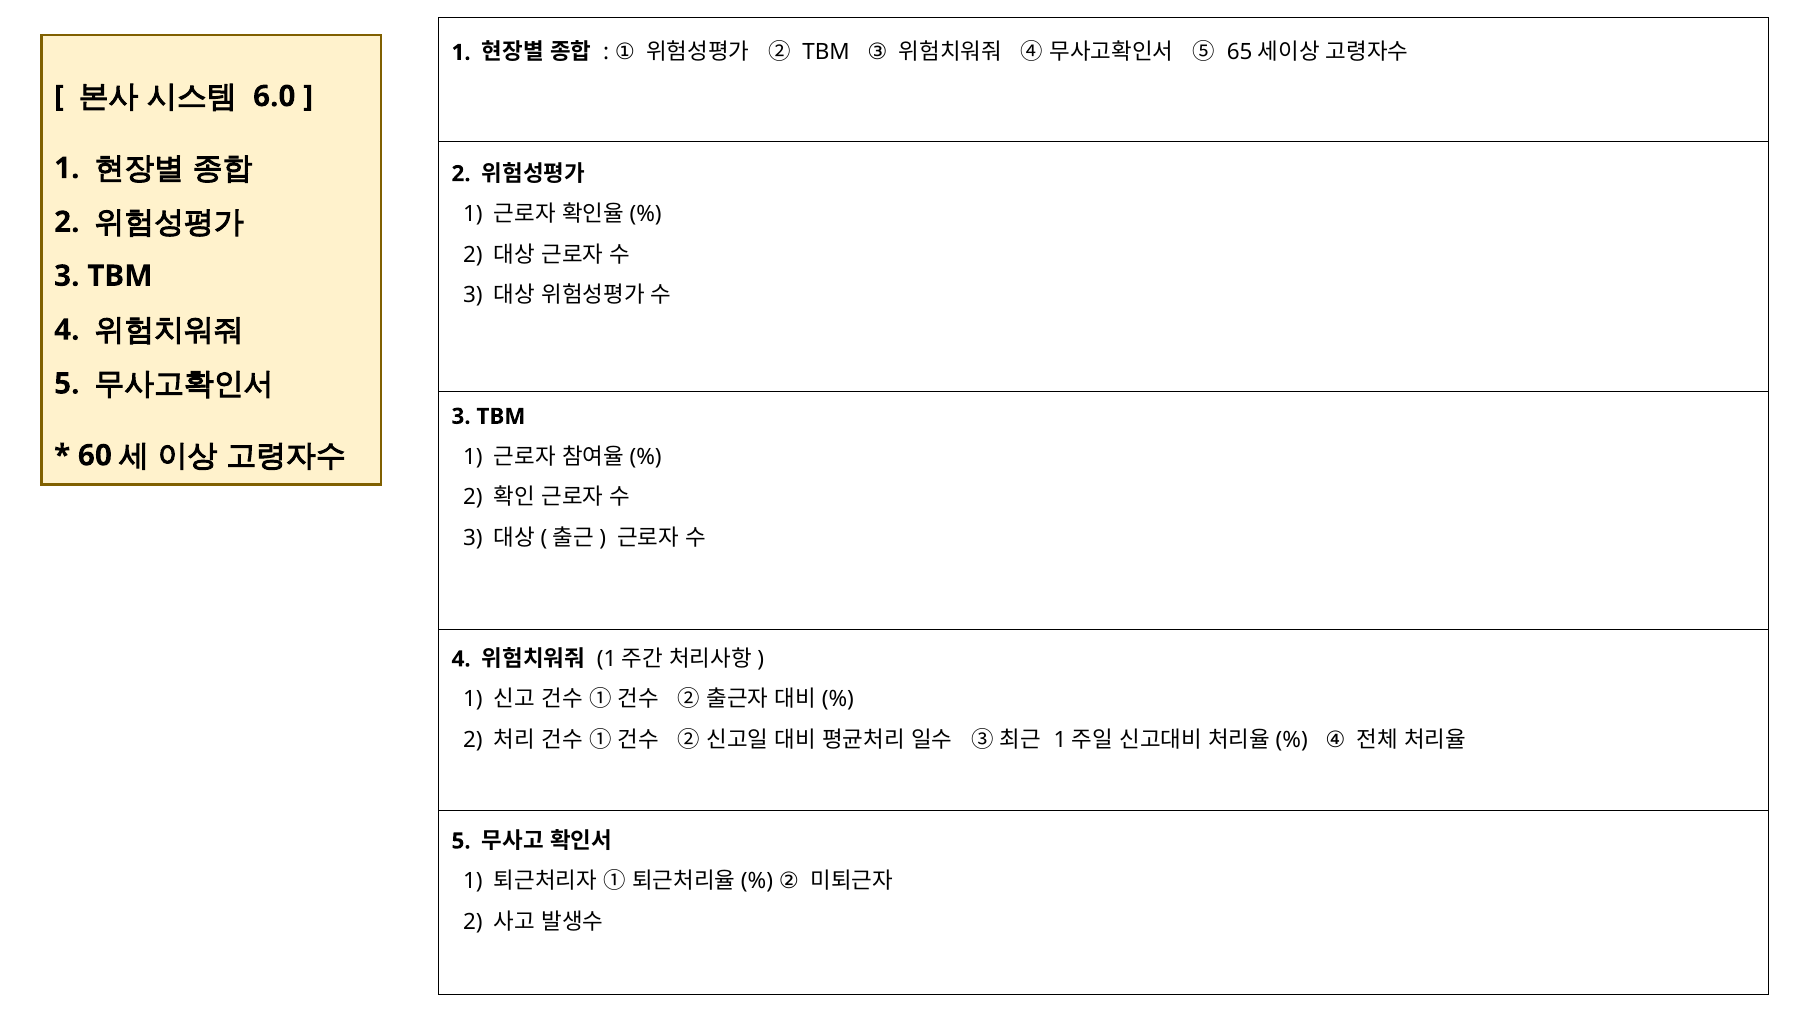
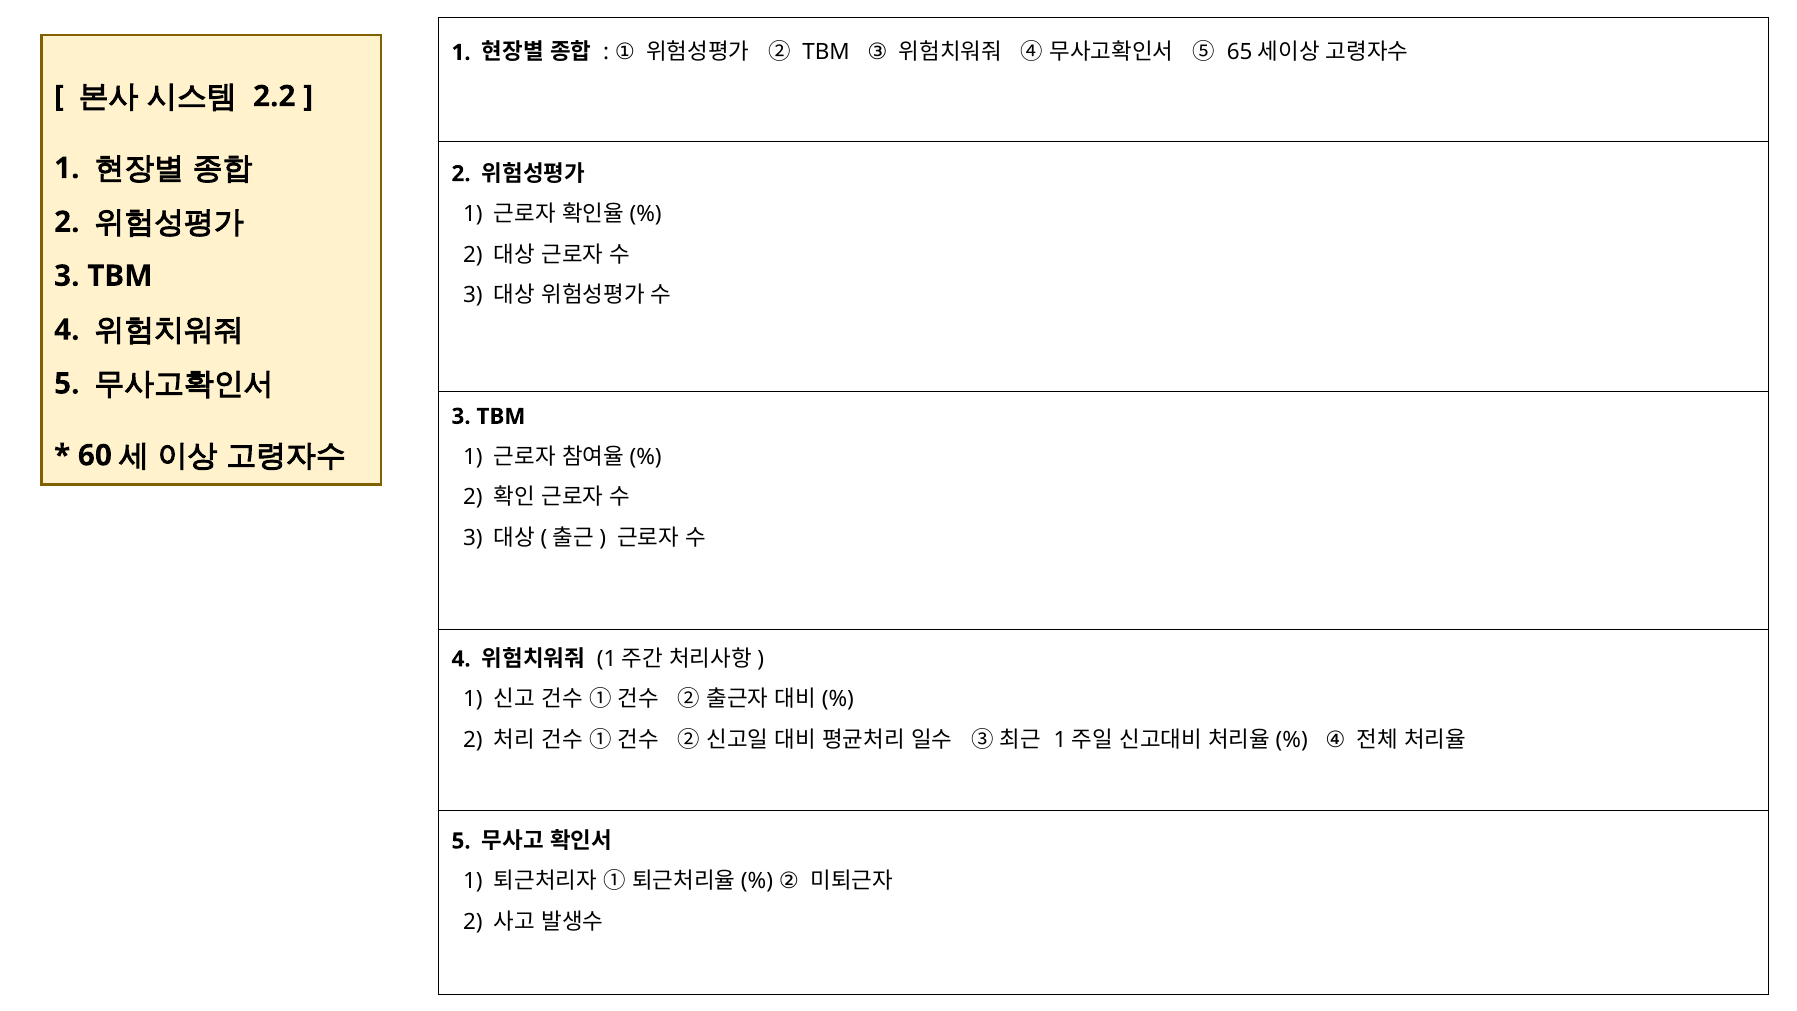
6.0: 6.0 -> 2.2
